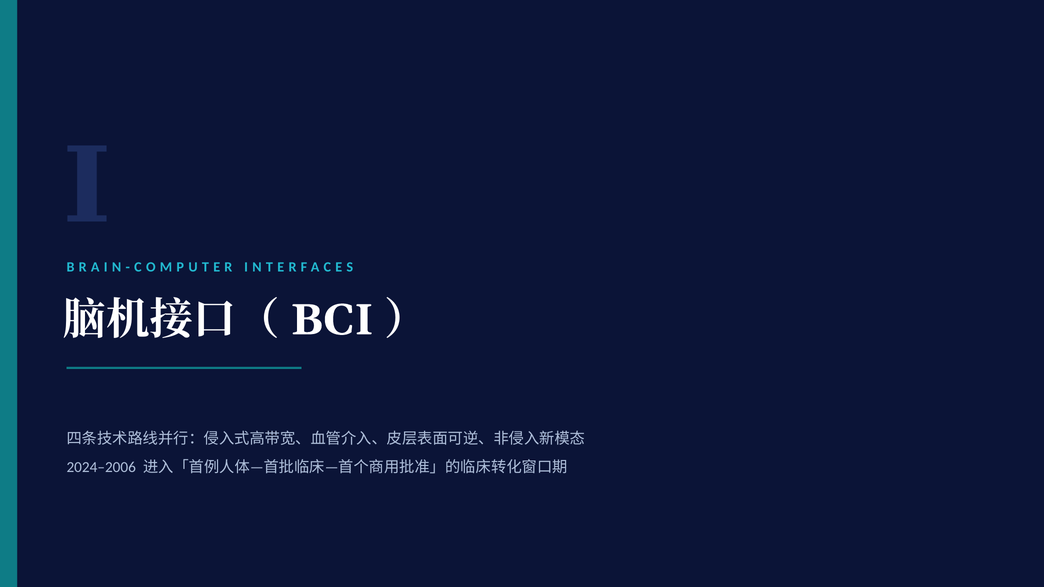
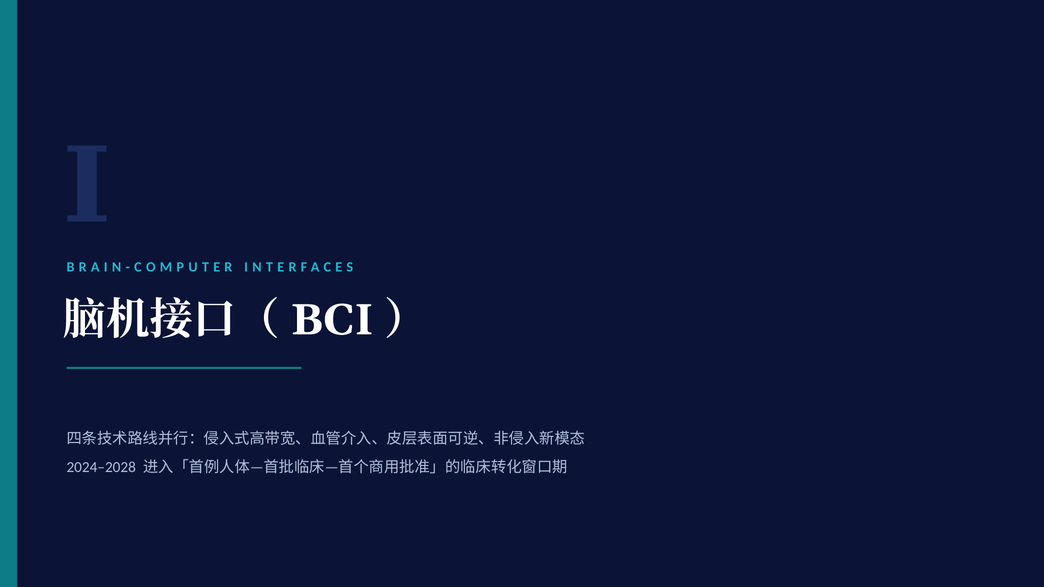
2024–2006: 2024–2006 -> 2024–2028
